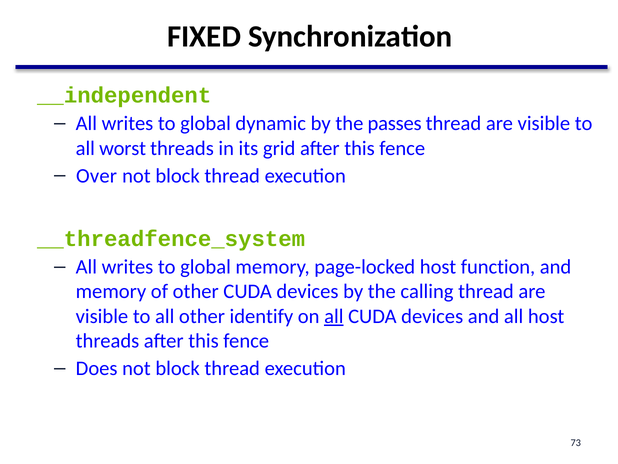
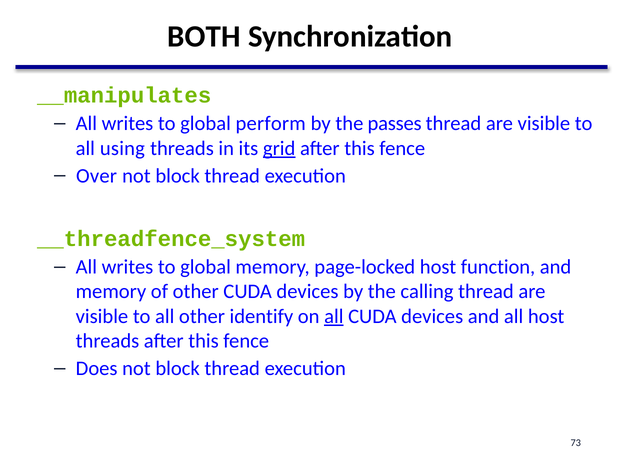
FIXED: FIXED -> BOTH
__independent: __independent -> __manipulates
dynamic: dynamic -> perform
worst: worst -> using
grid underline: none -> present
